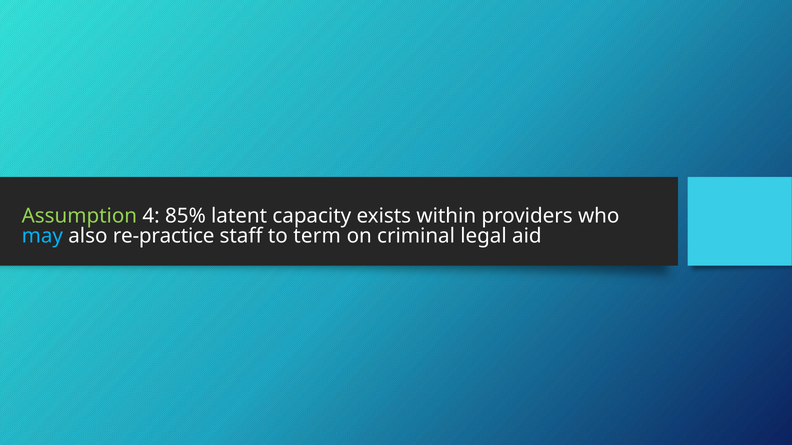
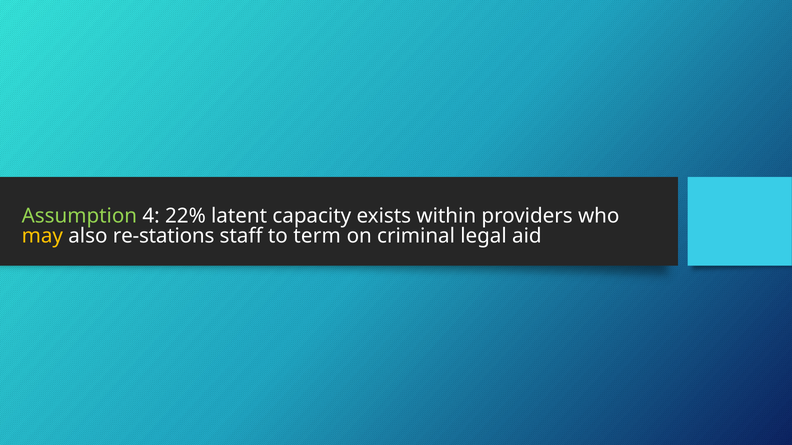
85%: 85% -> 22%
may colour: light blue -> yellow
re-practice: re-practice -> re-stations
